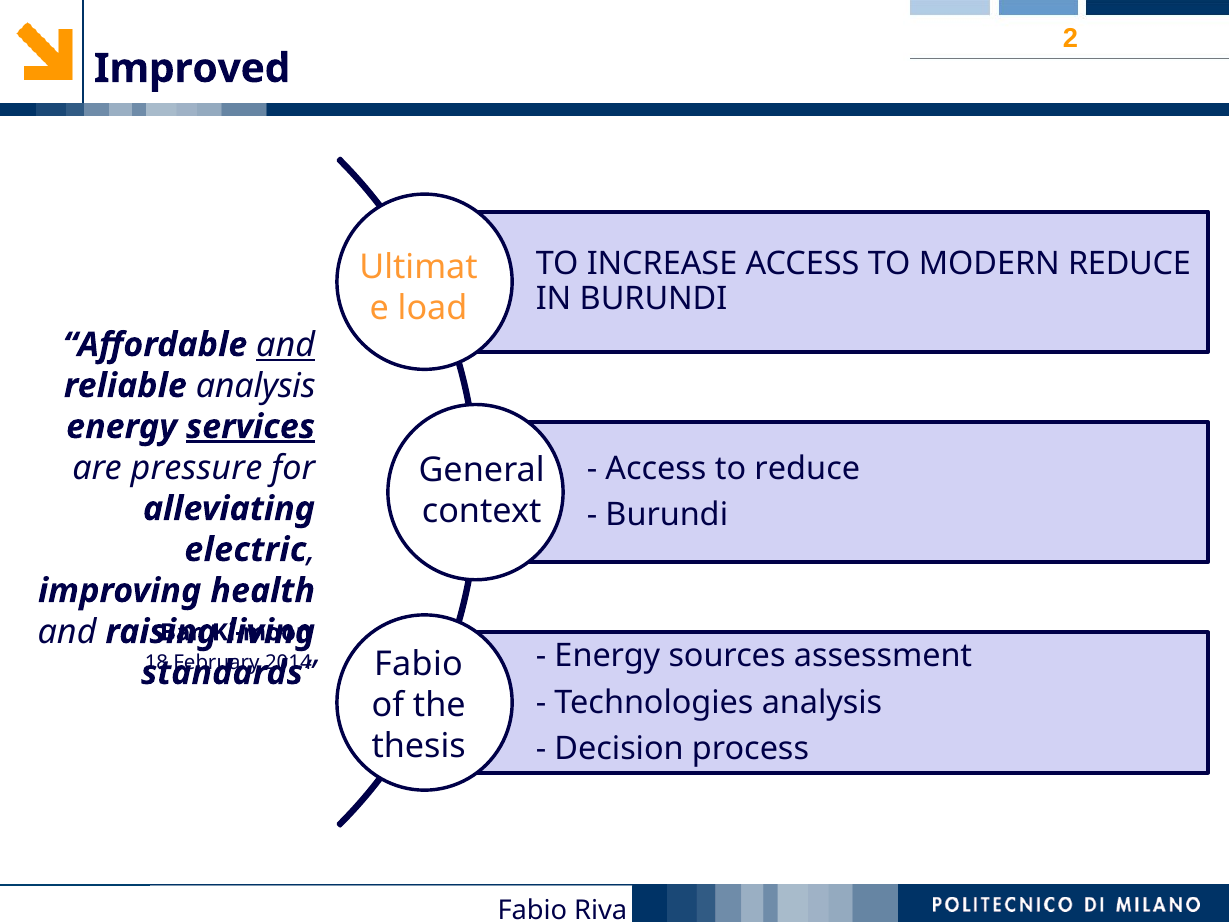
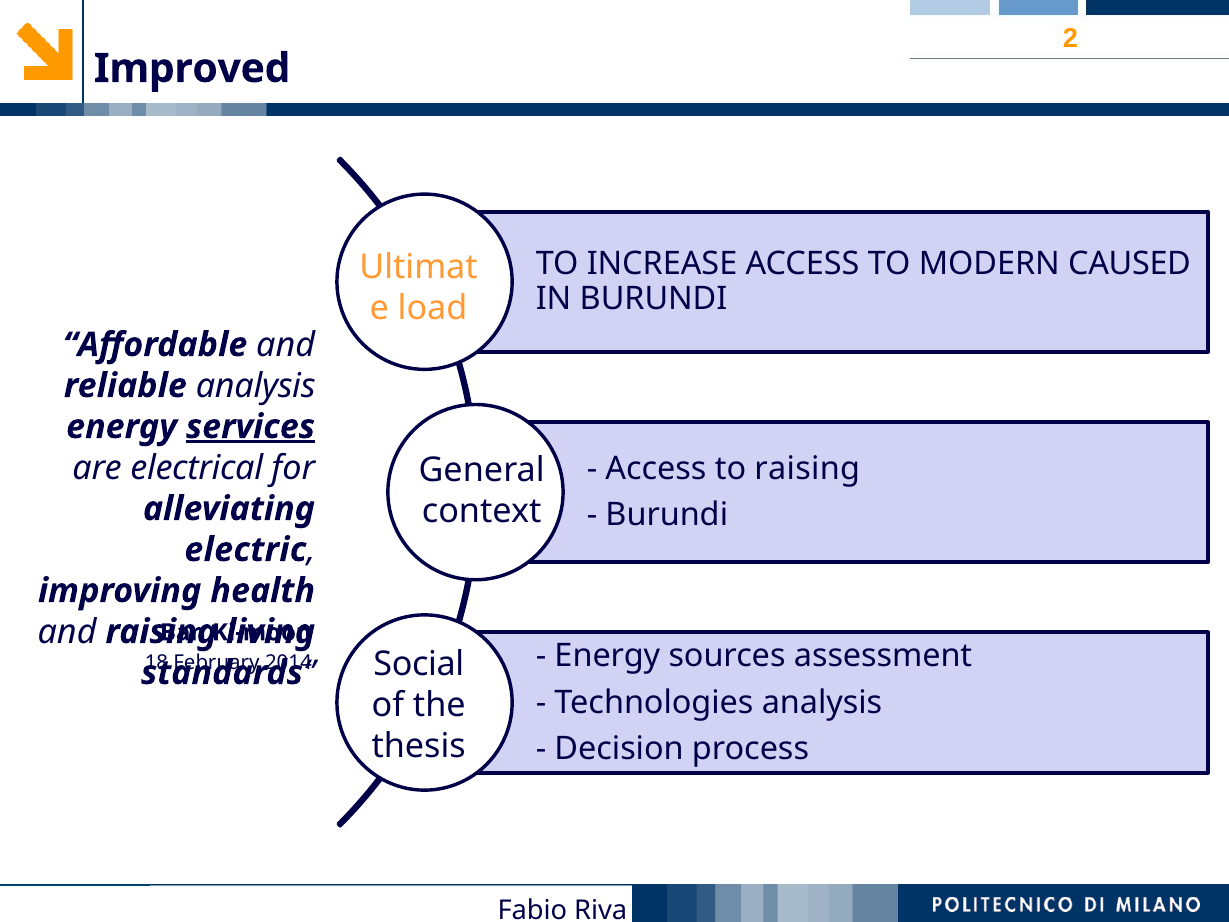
MODERN REDUCE: REDUCE -> CAUSED
and at (286, 345) underline: present -> none
pressure: pressure -> electrical
reduce at (807, 469): reduce -> raising
Fabio at (418, 664): Fabio -> Social
